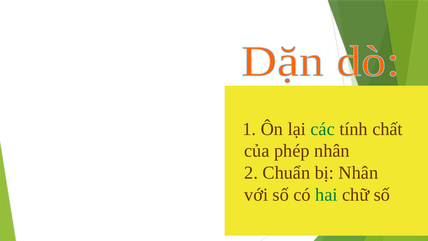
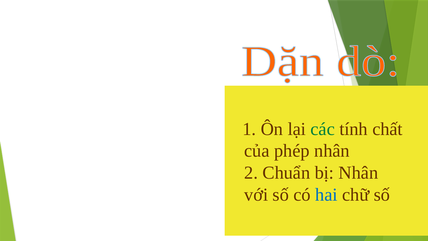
hai colour: green -> blue
